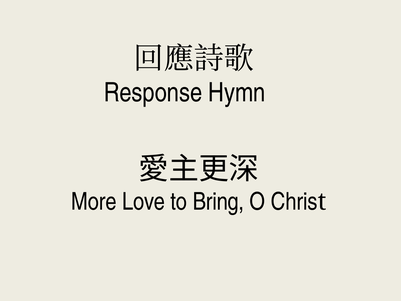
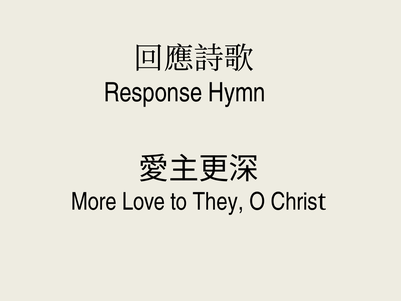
Bring: Bring -> They
